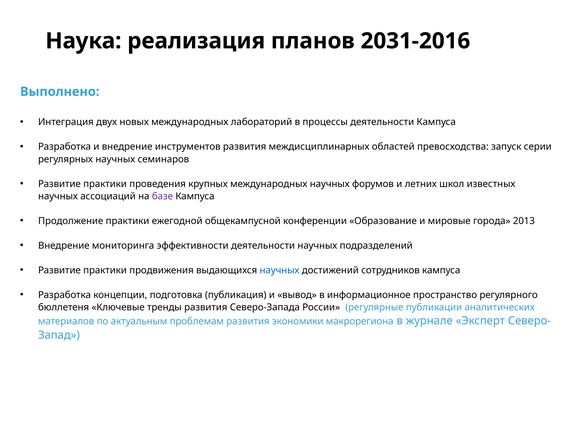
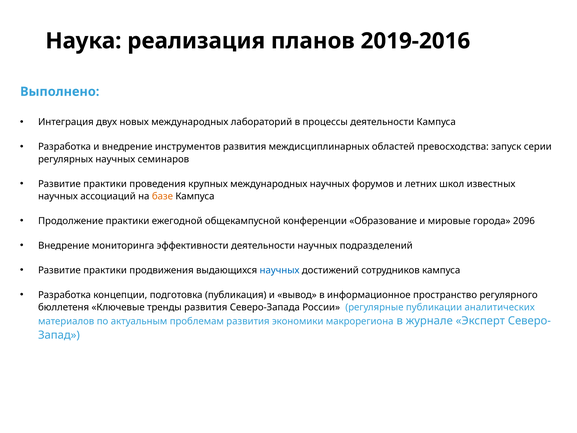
2031-2016: 2031-2016 -> 2019-2016
базе colour: purple -> orange
2013: 2013 -> 2096
